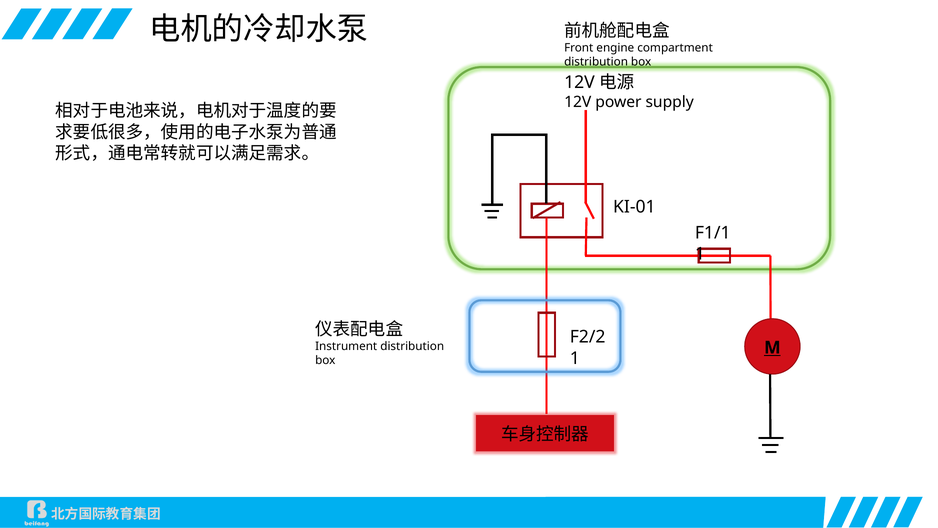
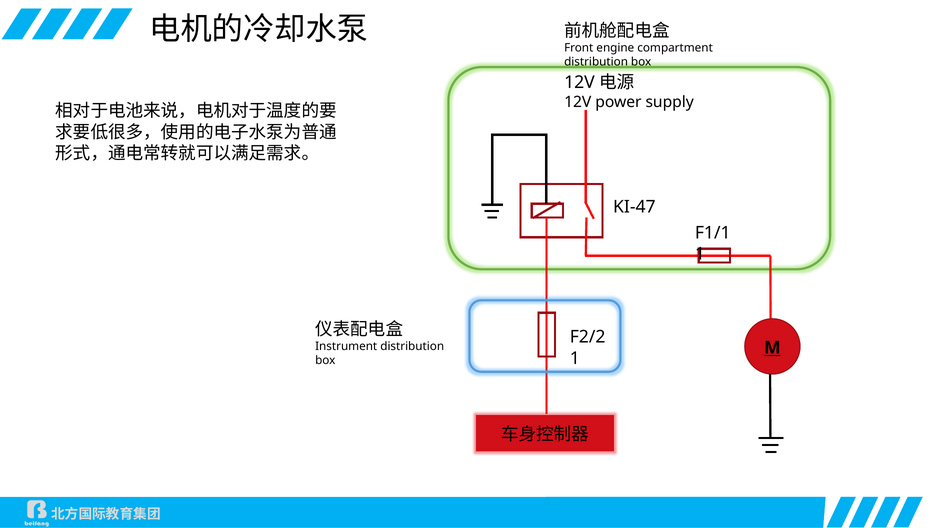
KI-01: KI-01 -> KI-47
